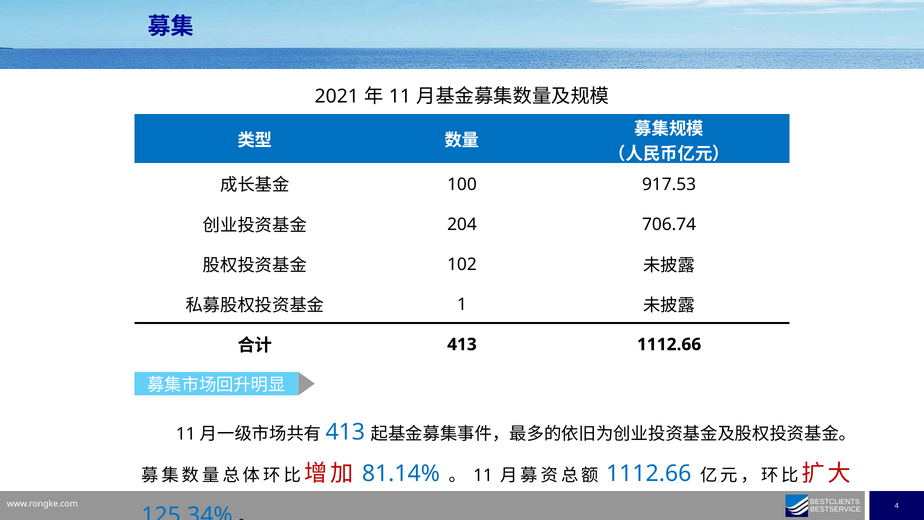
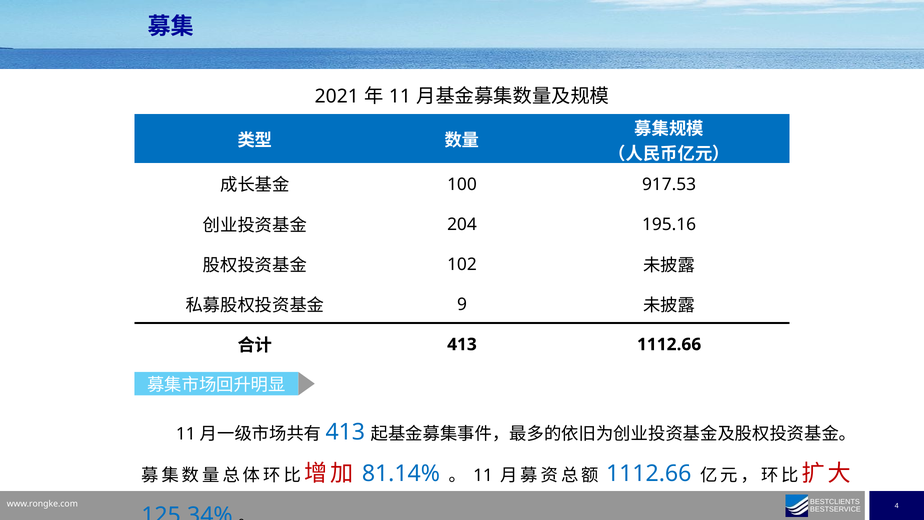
706.74: 706.74 -> 195.16
1: 1 -> 9
